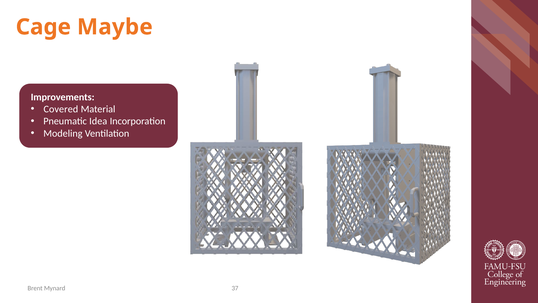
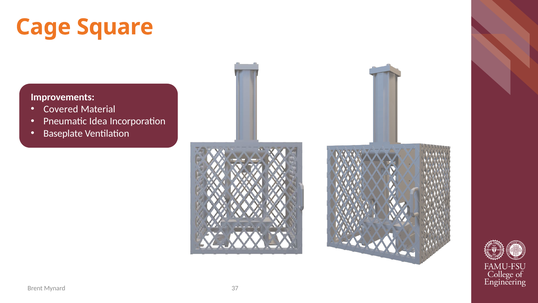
Maybe: Maybe -> Square
Modeling: Modeling -> Baseplate
